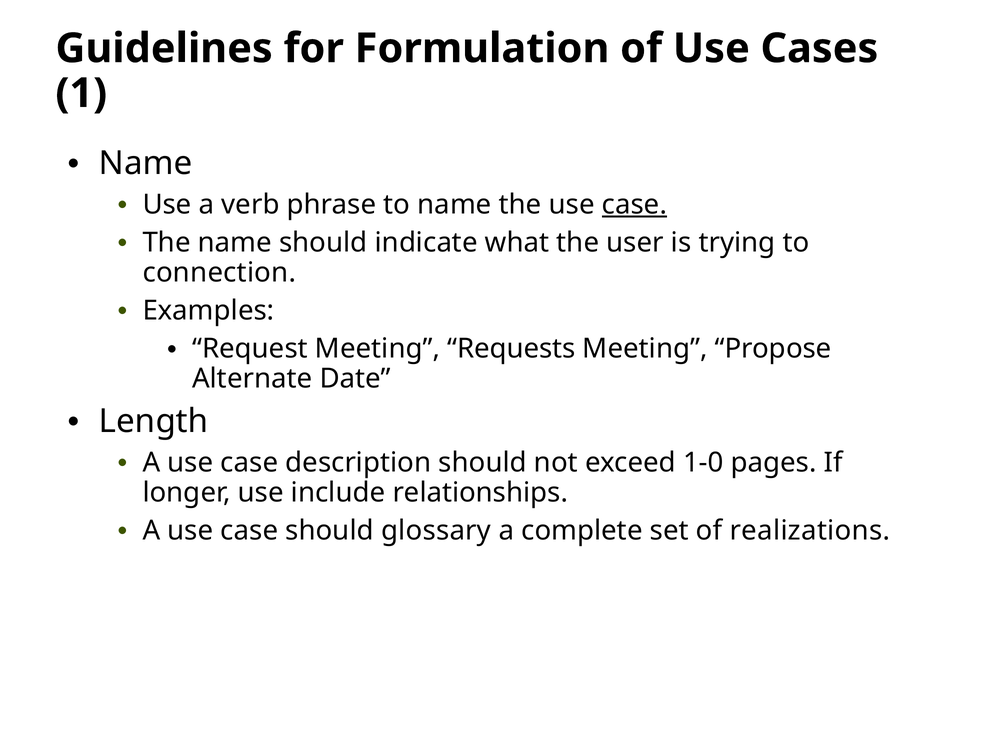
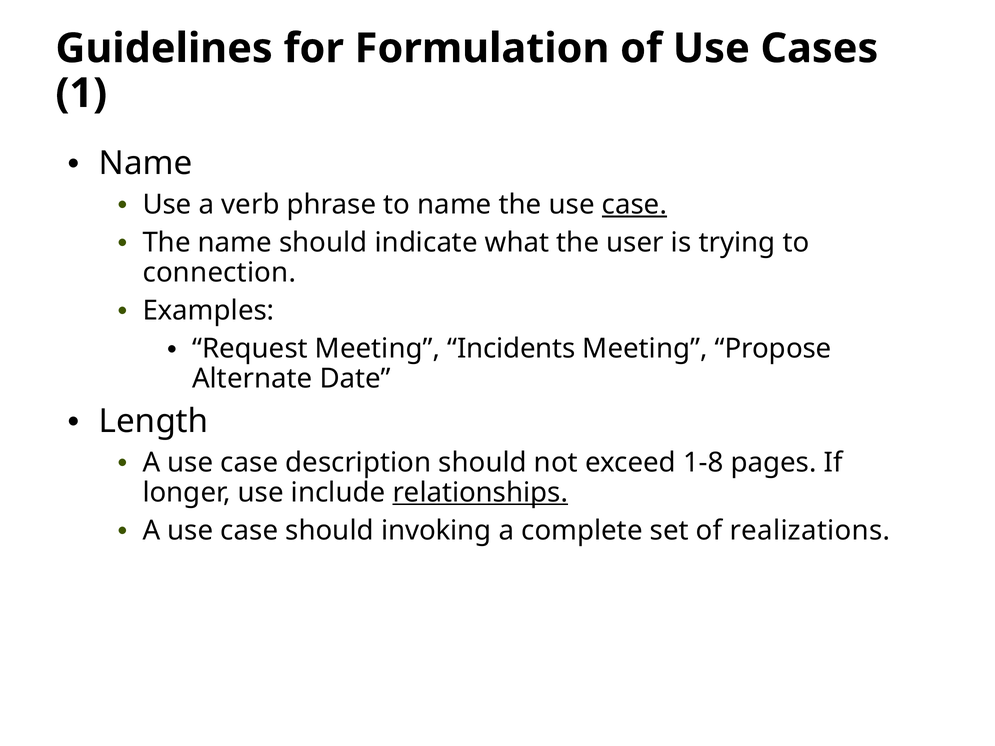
Requests: Requests -> Incidents
1-0: 1-0 -> 1-8
relationships underline: none -> present
glossary: glossary -> invoking
